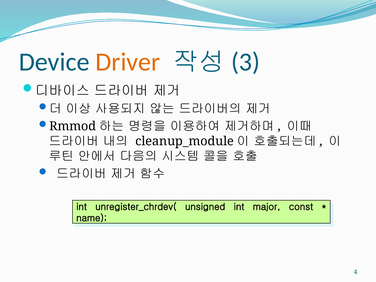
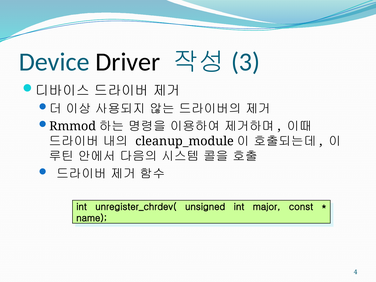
Driver colour: orange -> black
